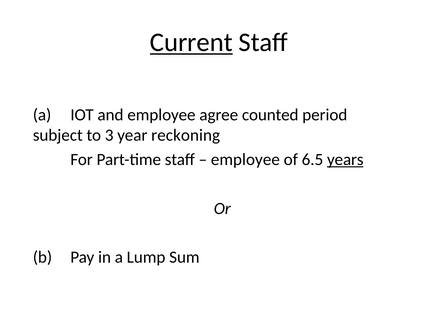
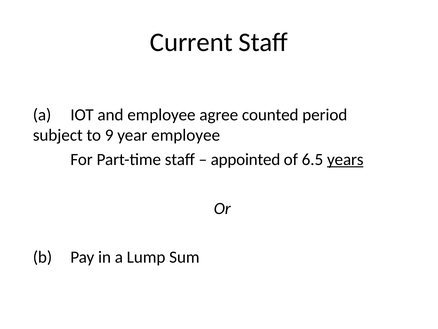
Current underline: present -> none
3: 3 -> 9
year reckoning: reckoning -> employee
employee at (245, 159): employee -> appointed
